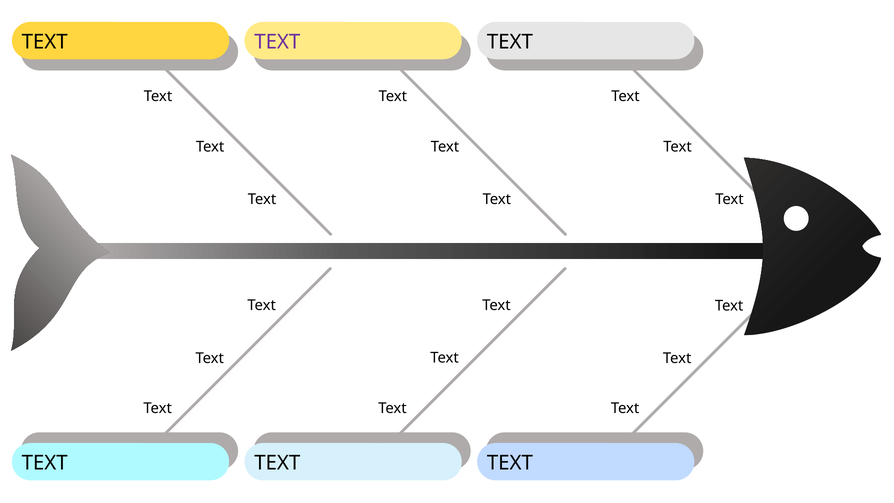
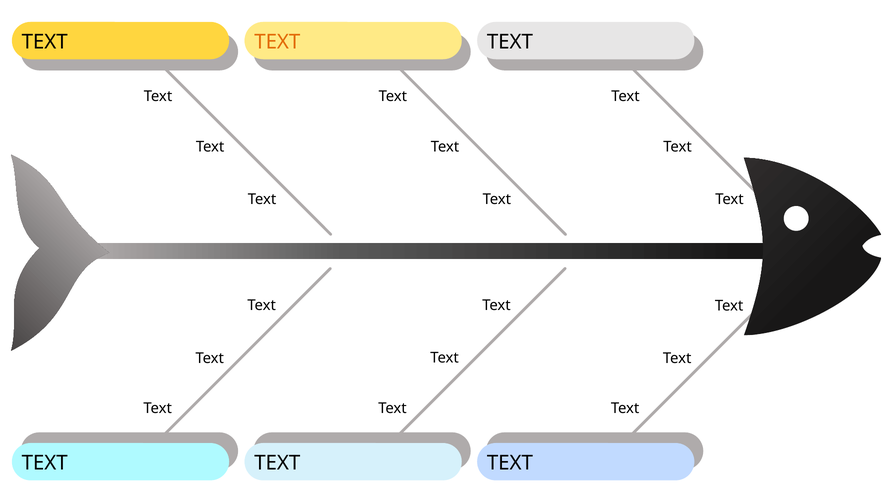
TEXT at (277, 42) colour: purple -> orange
